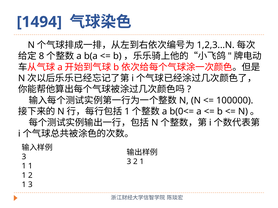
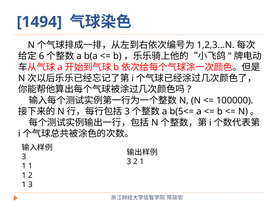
8: 8 -> 6
1 at (127, 112): 1 -> 3
b(0<=: b(0<= -> b(5<=
